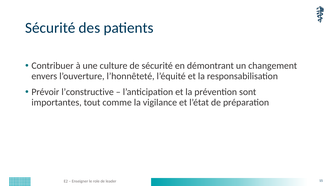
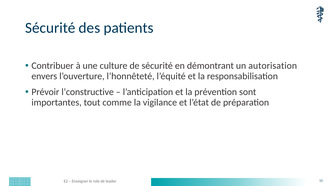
changement: changement -> autorisation
